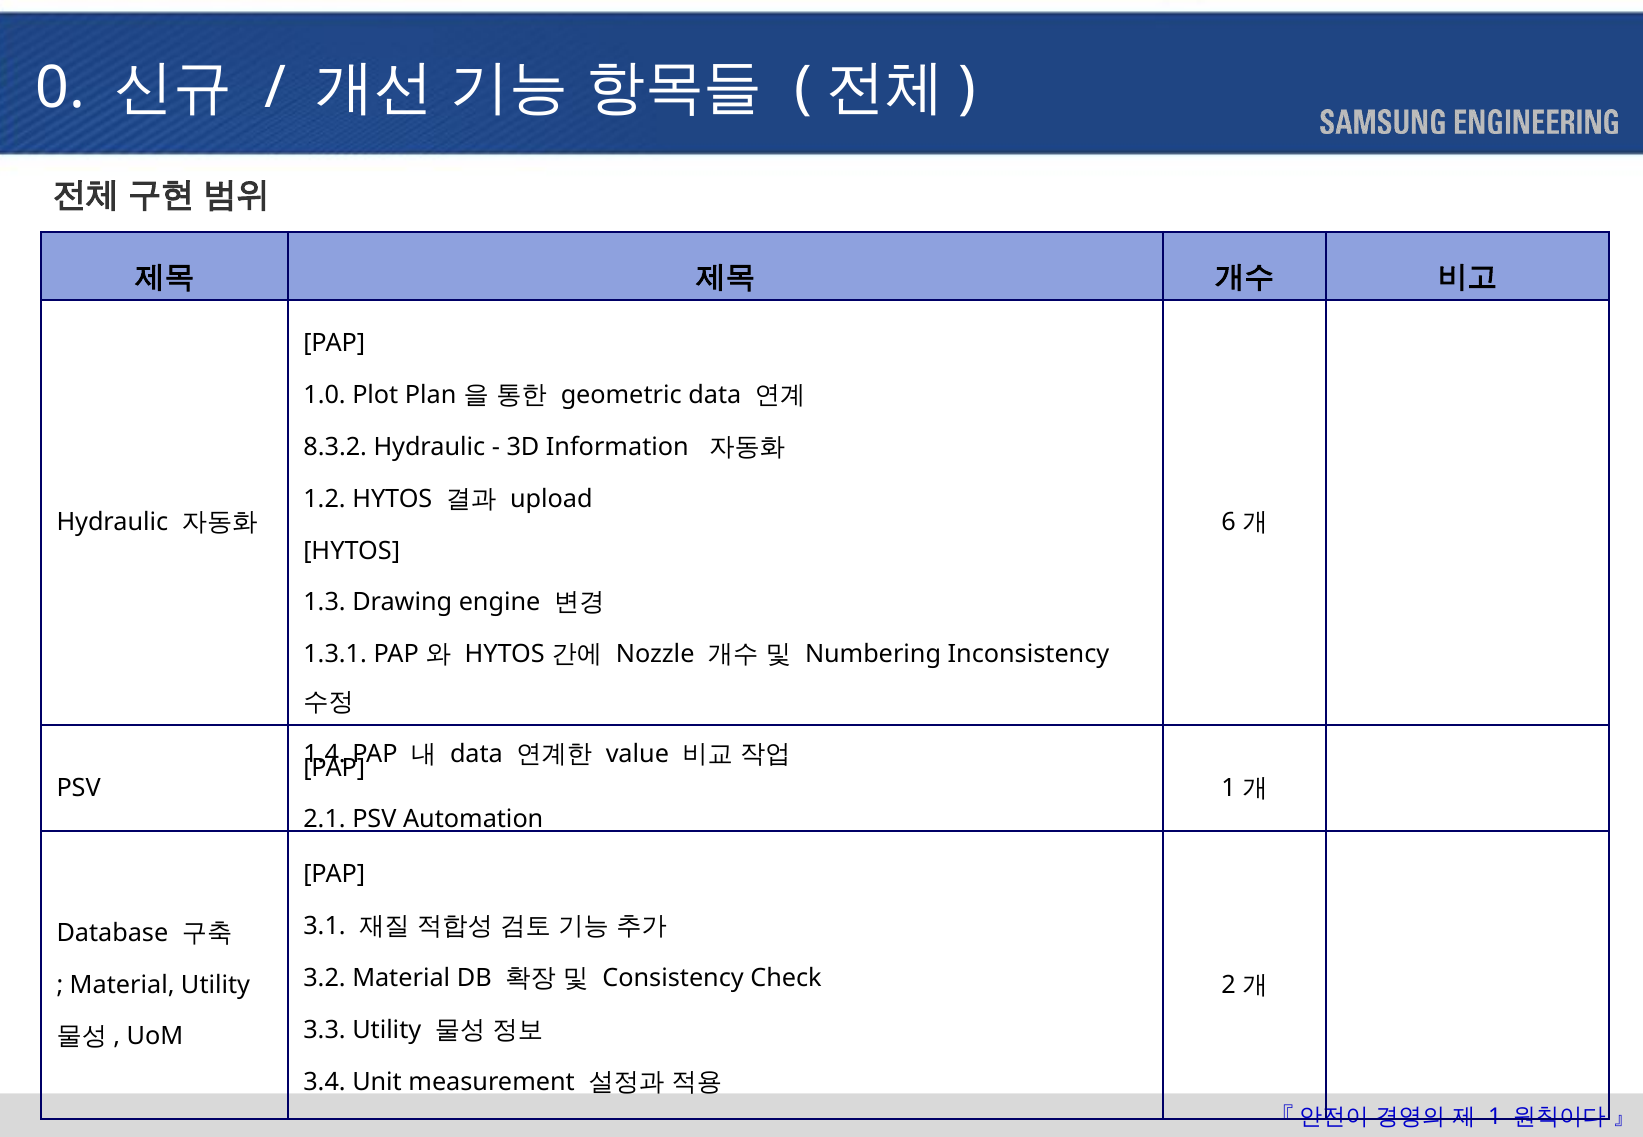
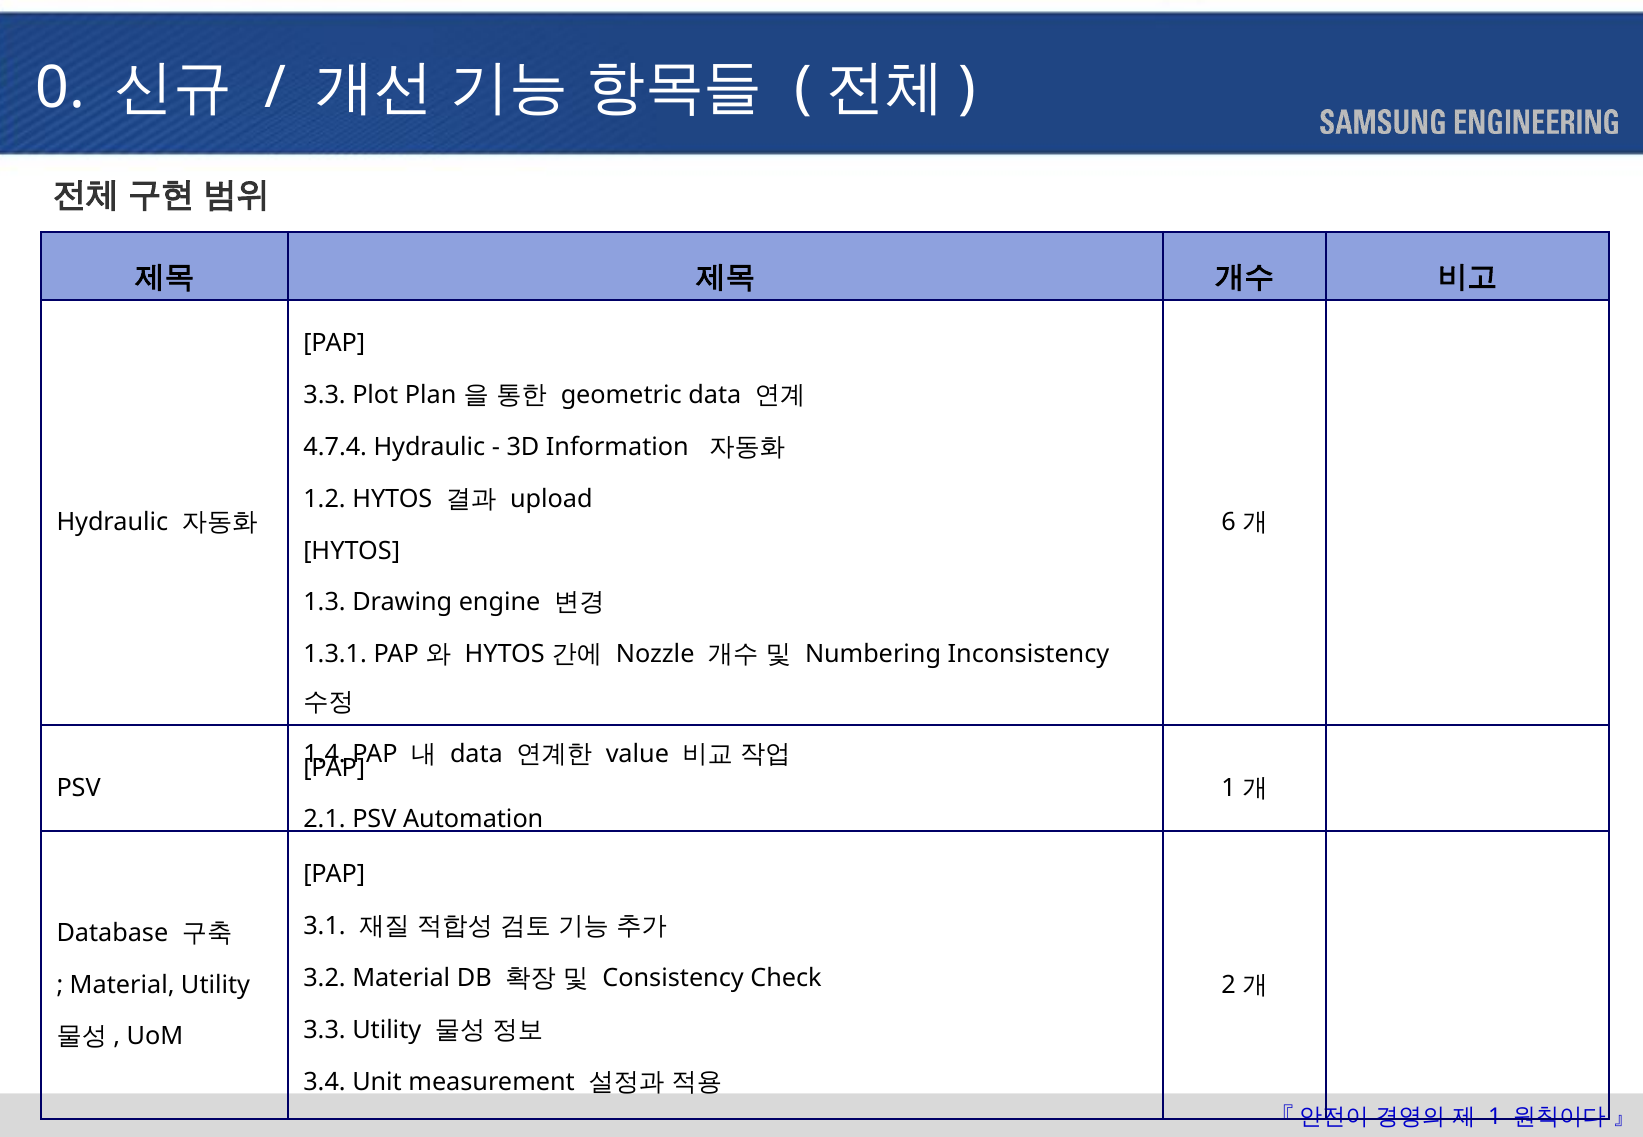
1.0 at (325, 395): 1.0 -> 3.3
8.3.2: 8.3.2 -> 4.7.4
